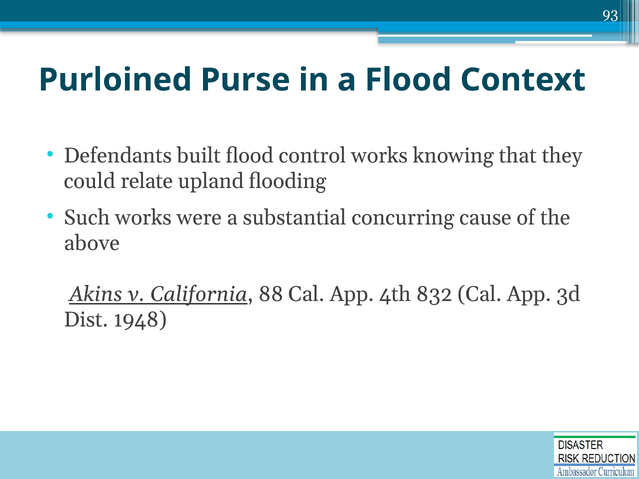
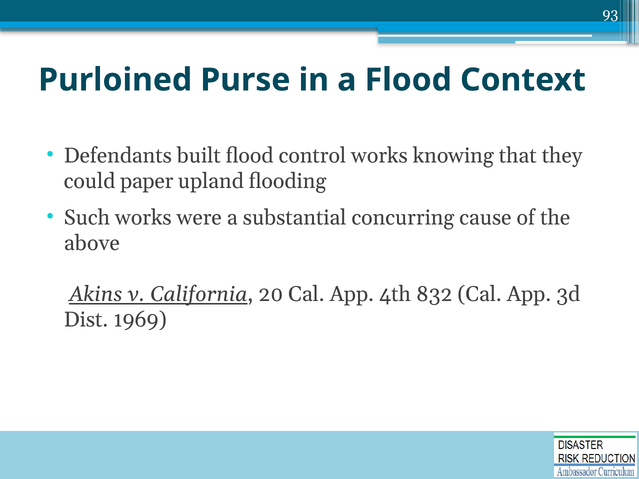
relate: relate -> paper
88: 88 -> 20
1948: 1948 -> 1969
